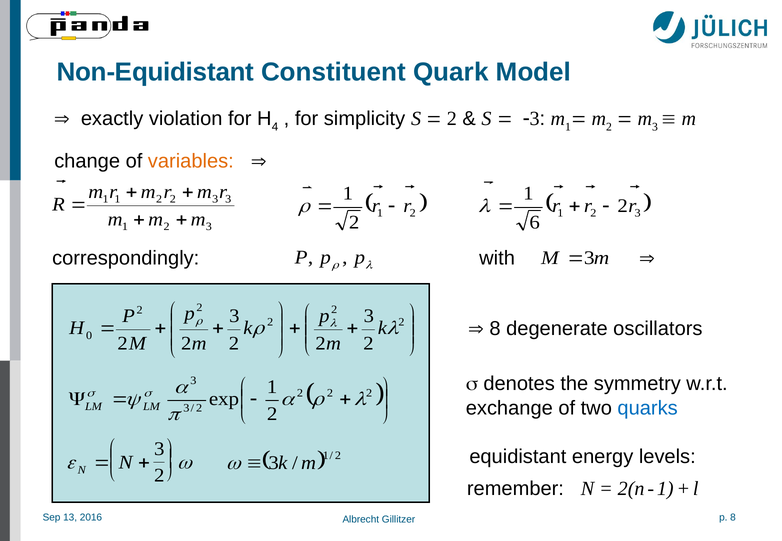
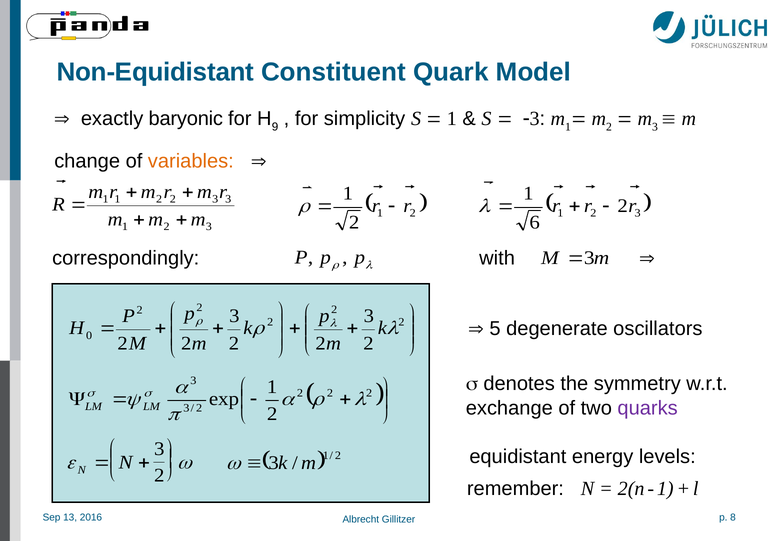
violation: violation -> baryonic
4: 4 -> 9
2 at (452, 119): 2 -> 1
8 at (495, 329): 8 -> 5
quarks colour: blue -> purple
